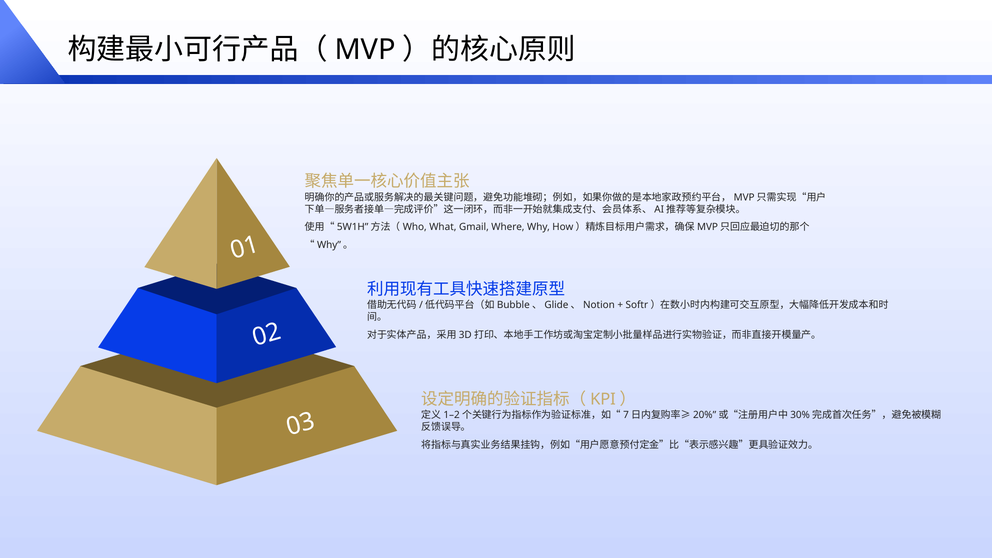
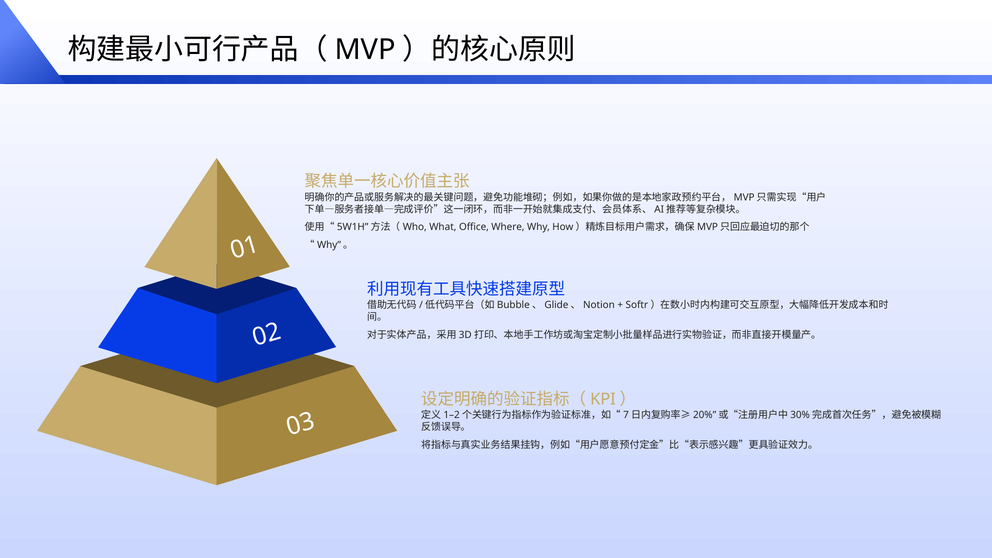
Gmail: Gmail -> Office
